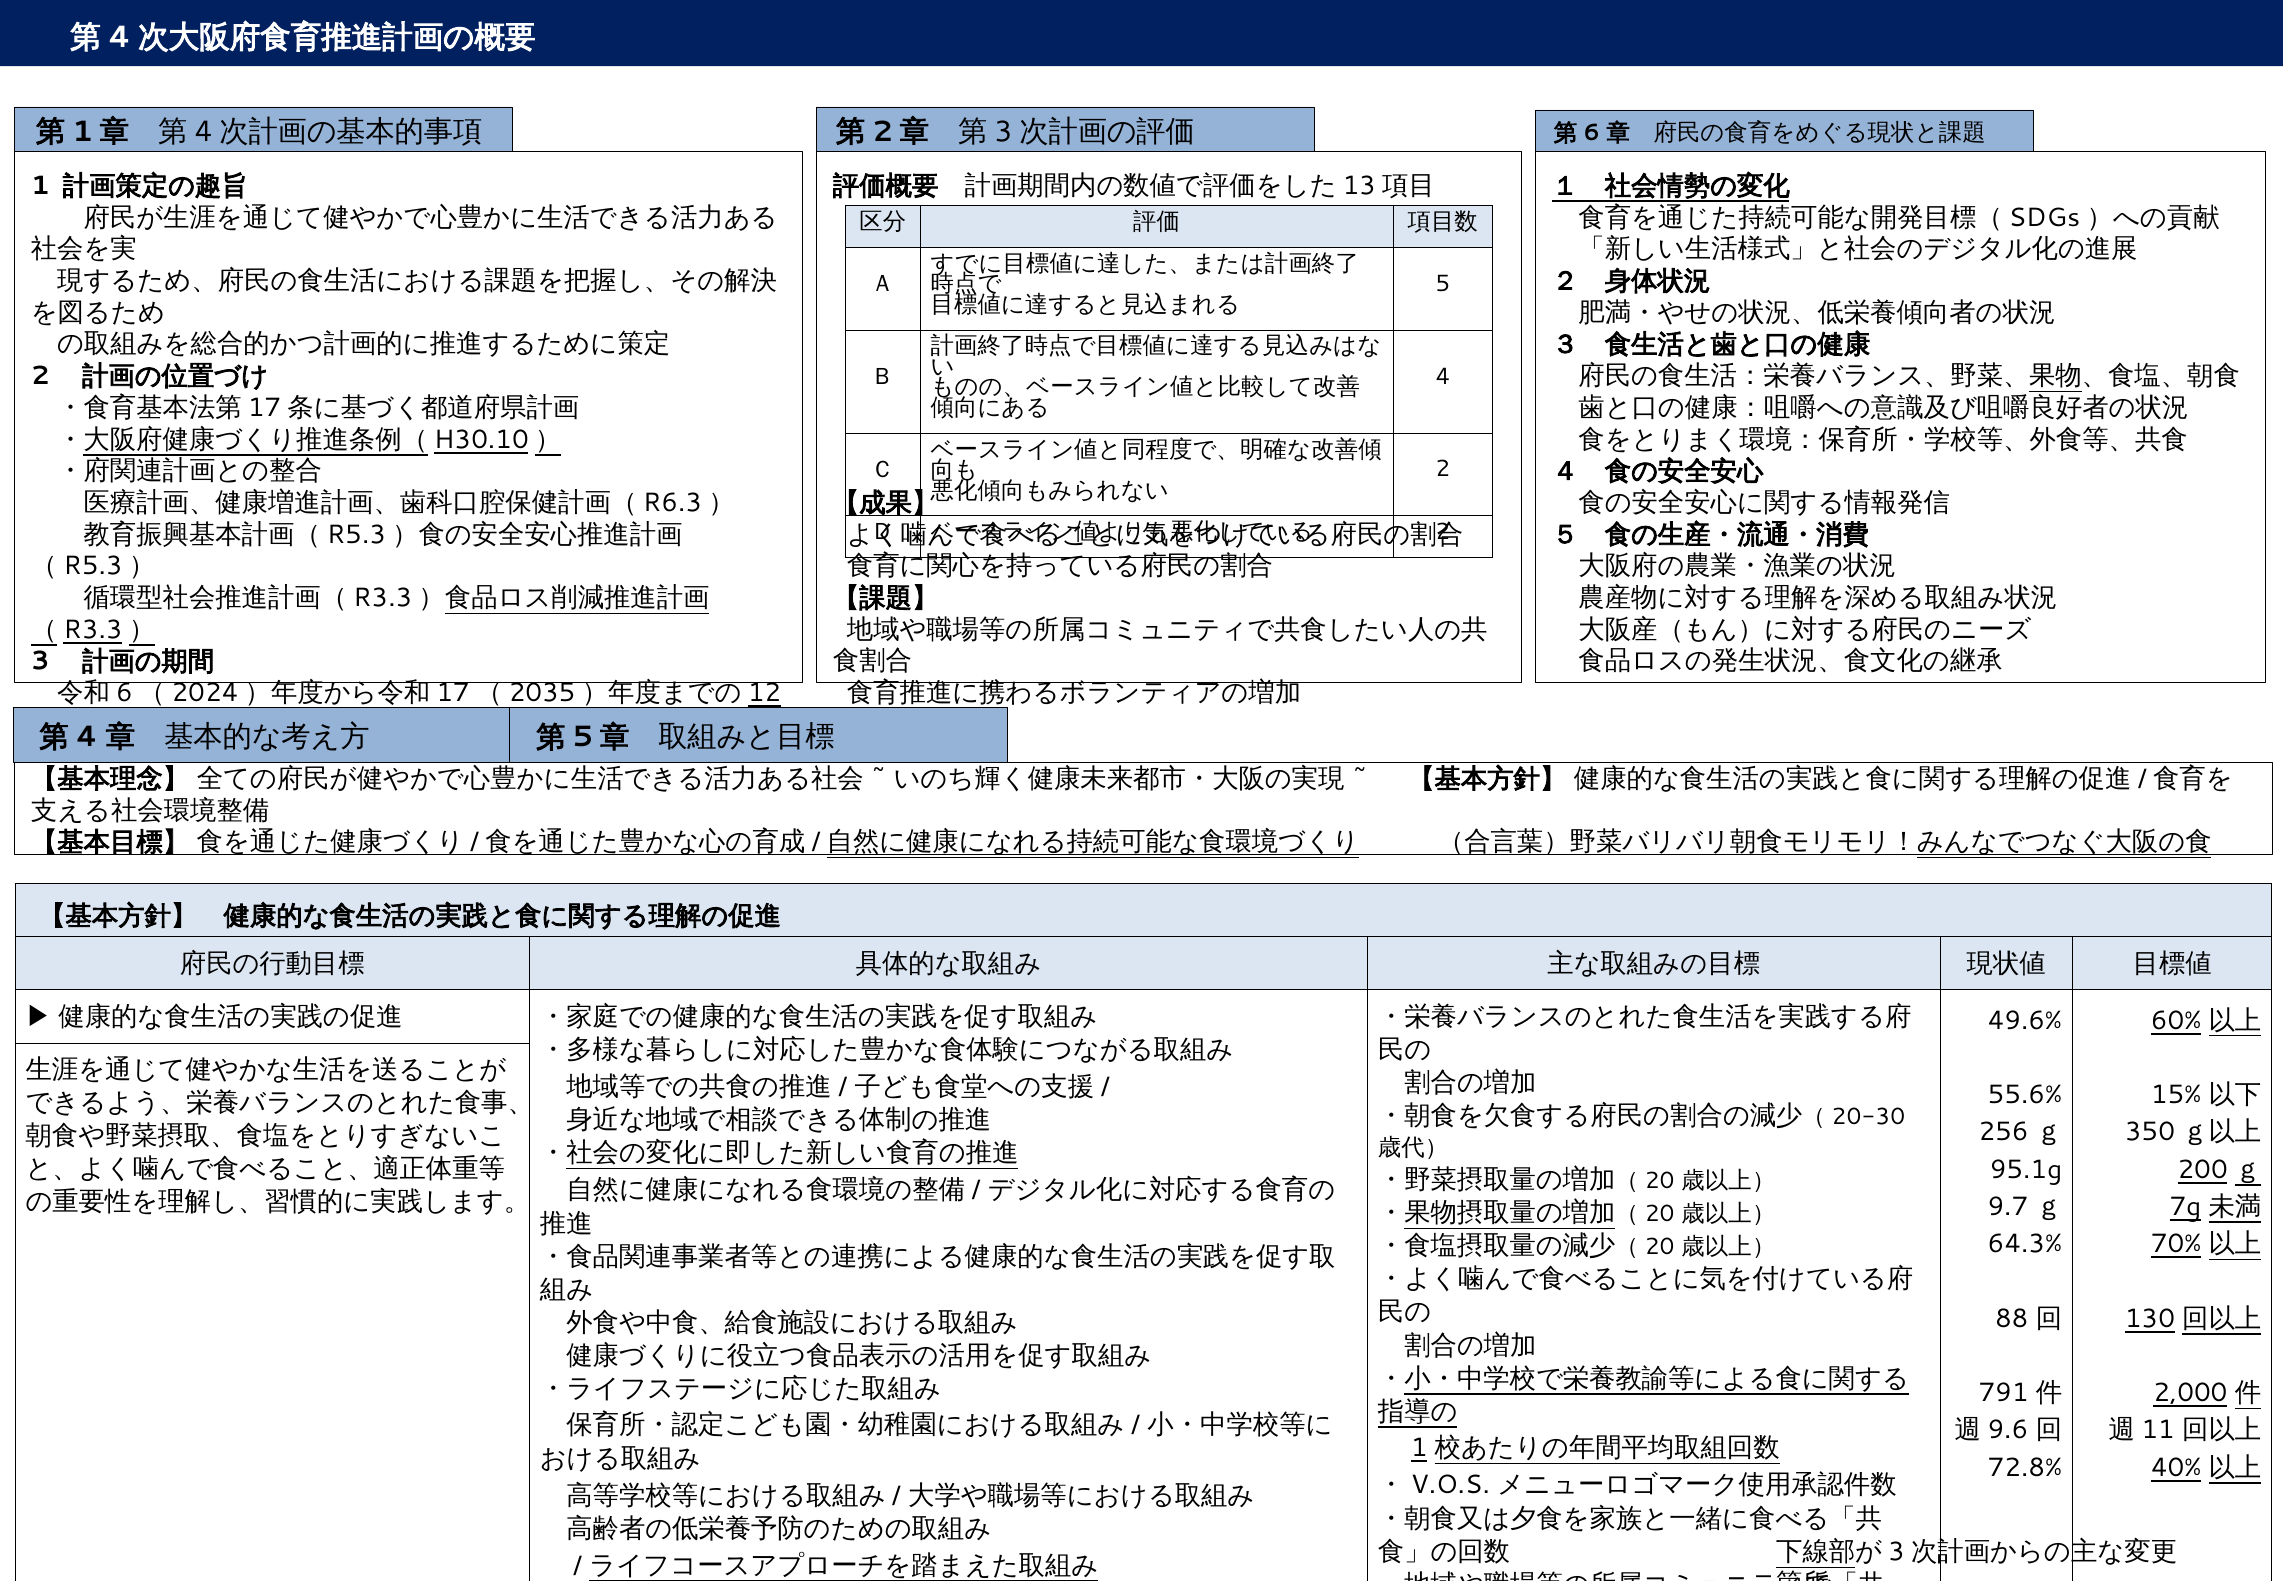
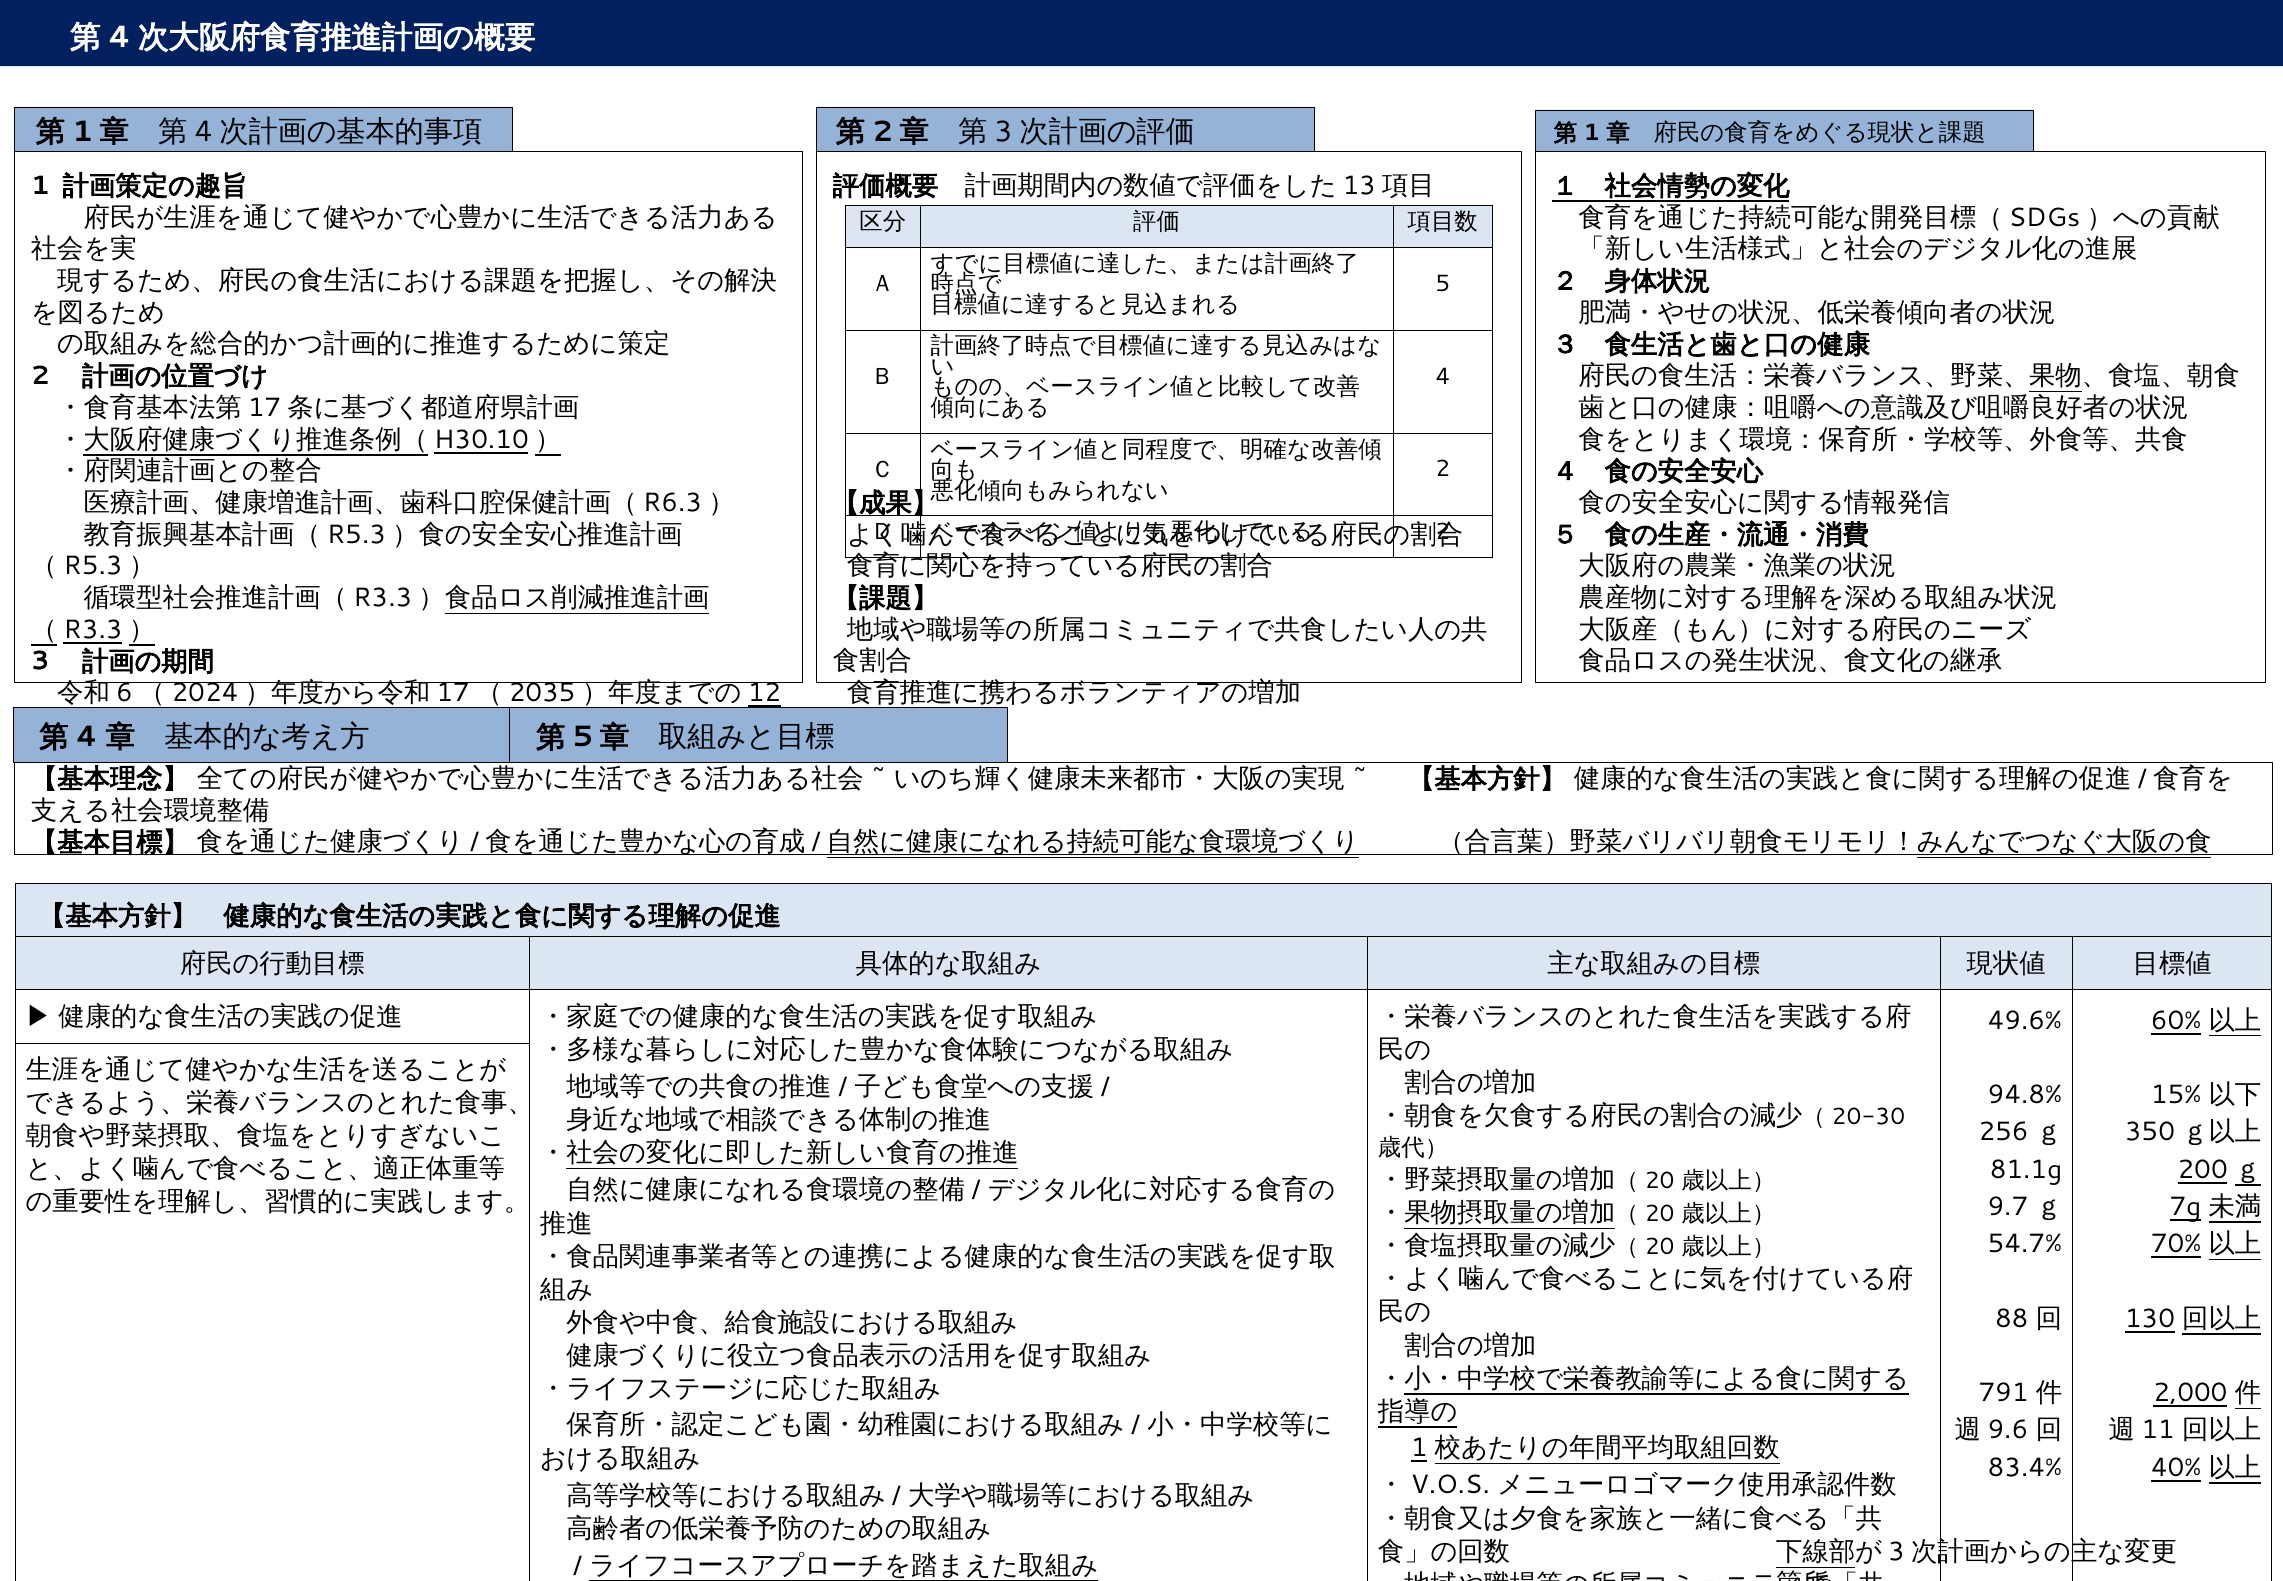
6 at (1592, 133): 6 -> 1
55.6%: 55.6% -> 94.8%
95.1g: 95.1g -> 81.1g
64.3%: 64.3% -> 54.7%
72.8%: 72.8% -> 83.4%
